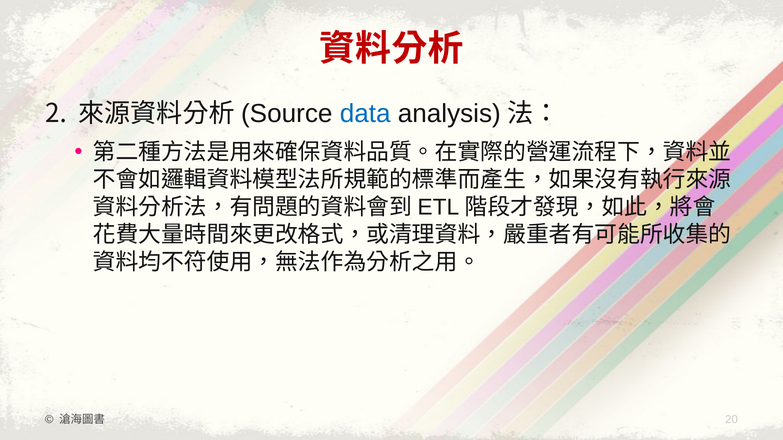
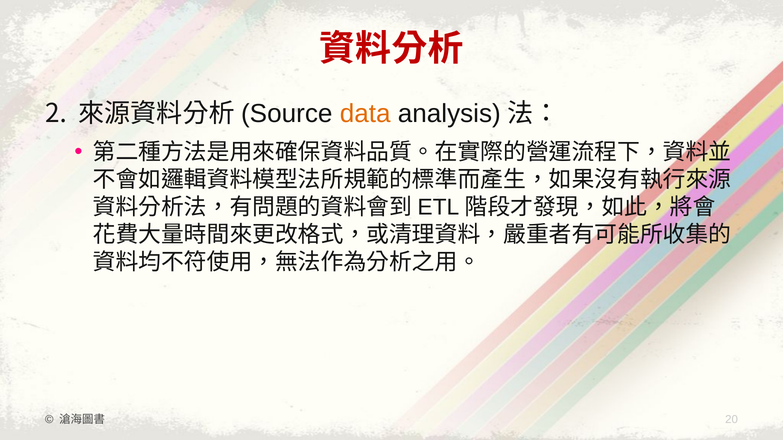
data colour: blue -> orange
